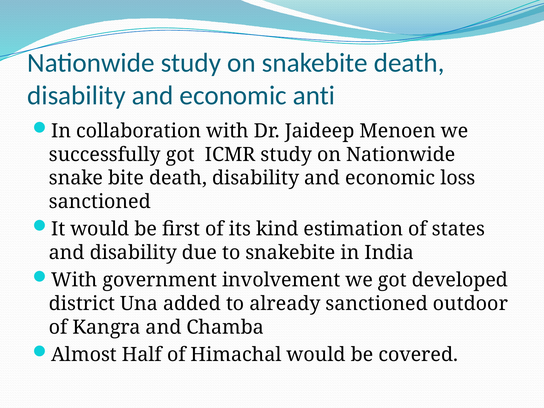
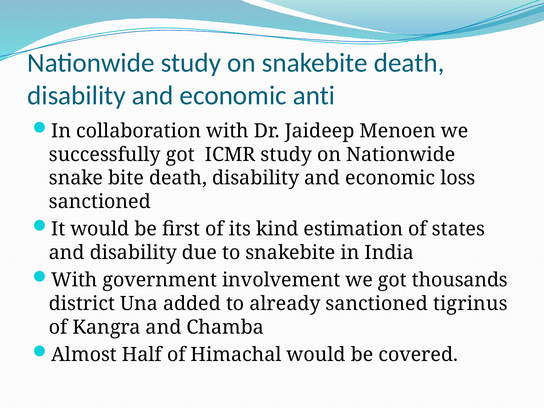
developed: developed -> thousands
outdoor: outdoor -> tigrinus
